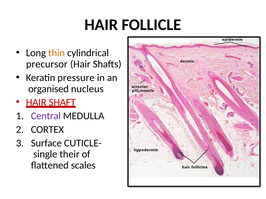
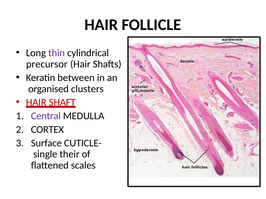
thin colour: orange -> purple
pressure: pressure -> between
nucleus: nucleus -> clusters
